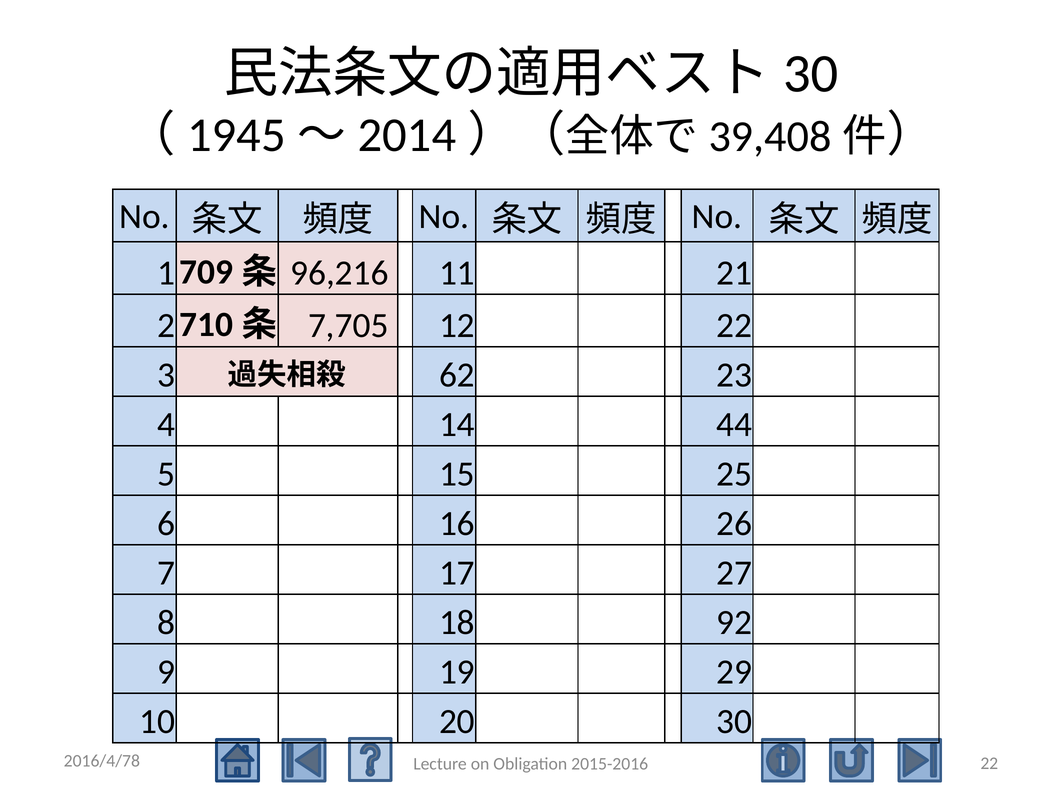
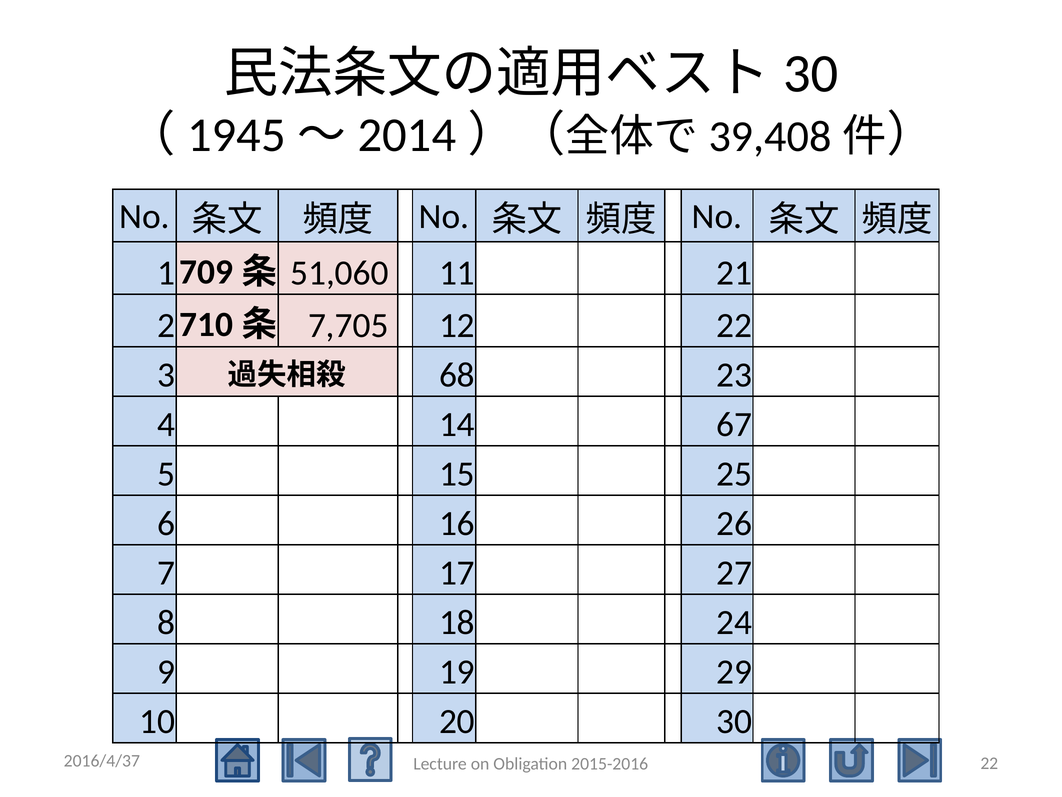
96,216: 96,216 -> 51,060
62: 62 -> 68
44: 44 -> 67
92: 92 -> 24
2016/4/78: 2016/4/78 -> 2016/4/37
